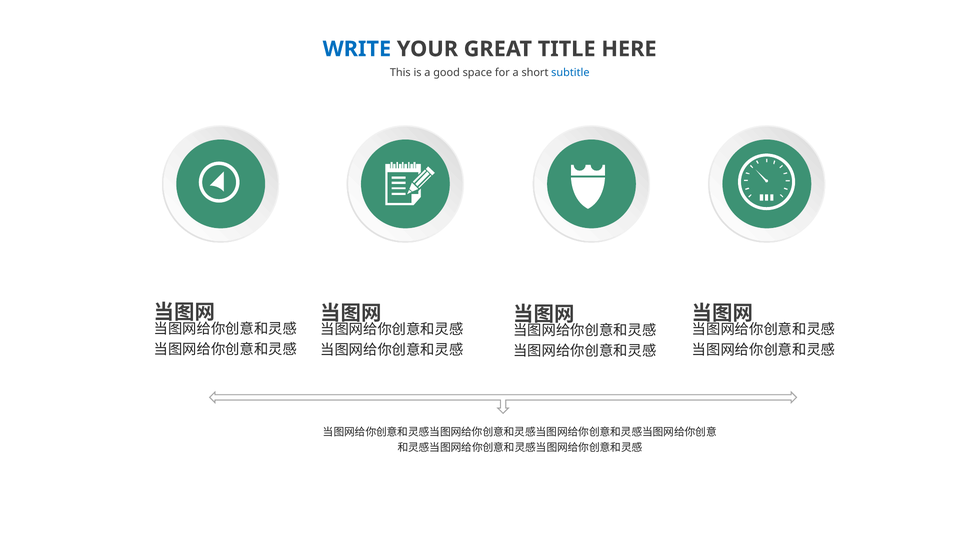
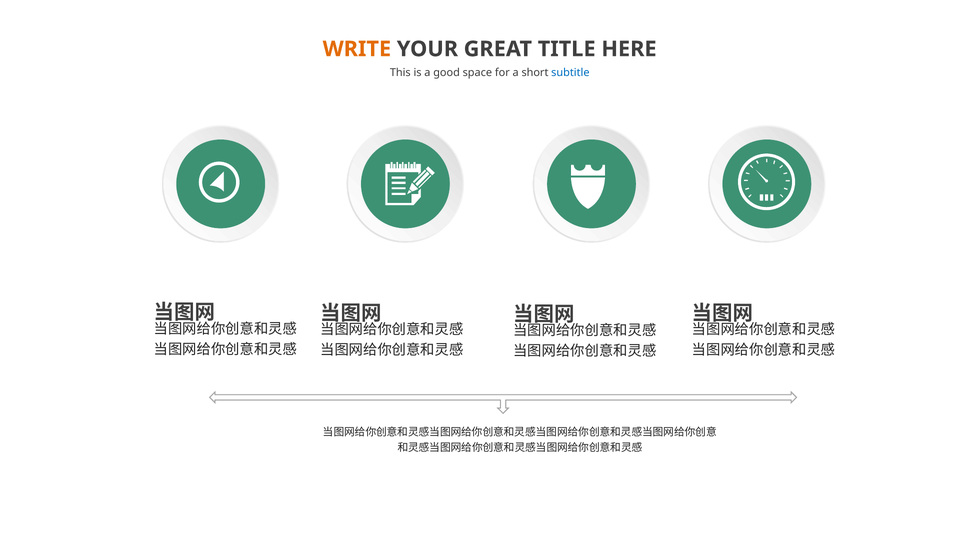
WRITE colour: blue -> orange
